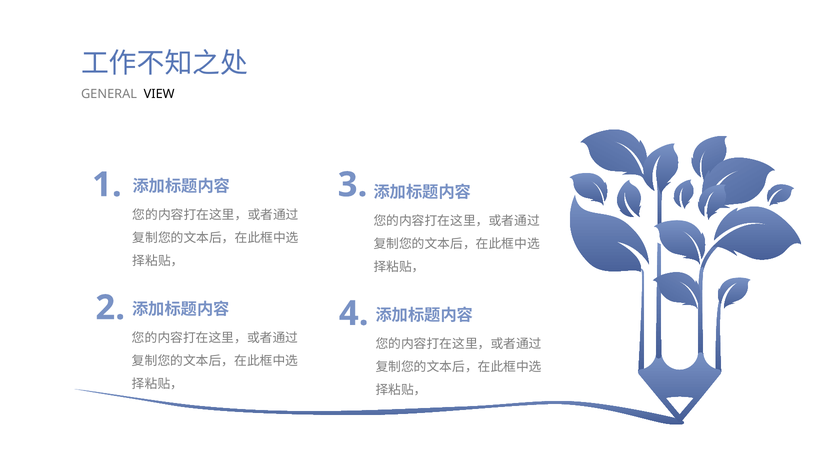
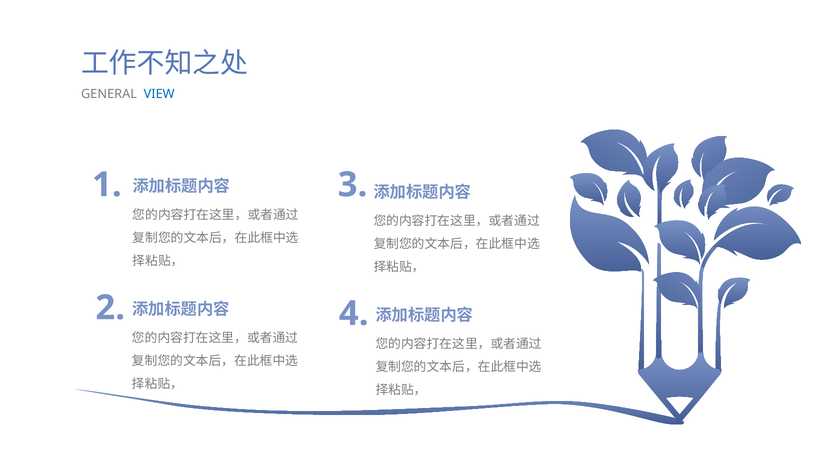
VIEW colour: black -> blue
